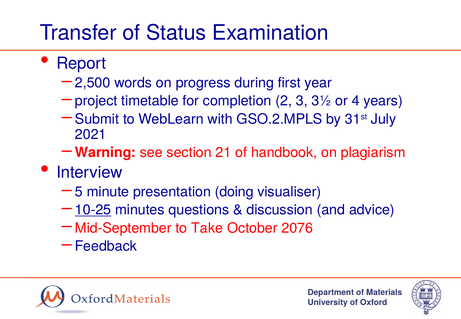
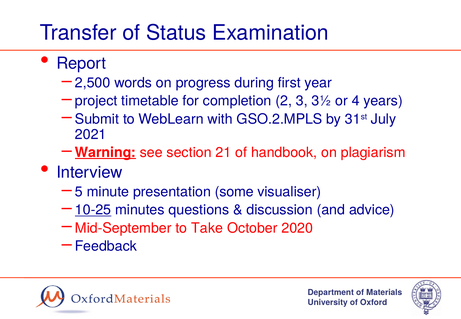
Warning underline: none -> present
doing: doing -> some
2076: 2076 -> 2020
